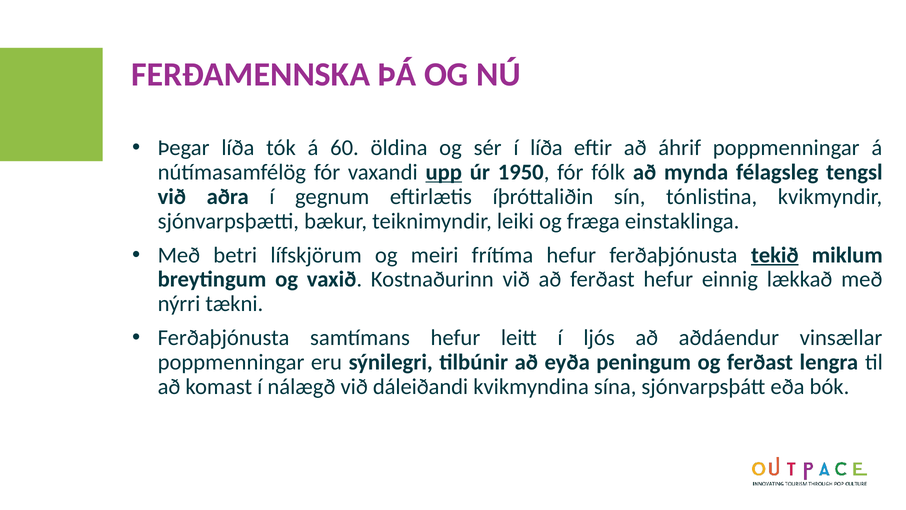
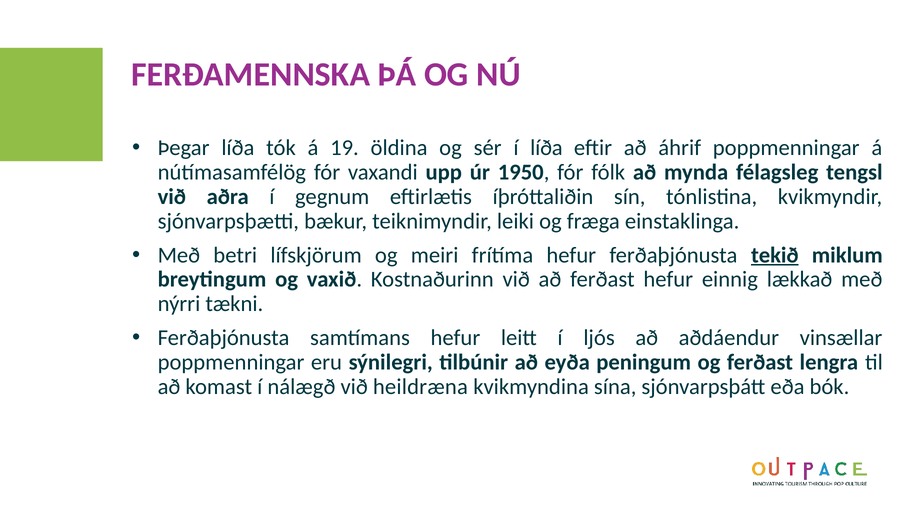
60: 60 -> 19
upp underline: present -> none
dáleiðandi: dáleiðandi -> heildræna
